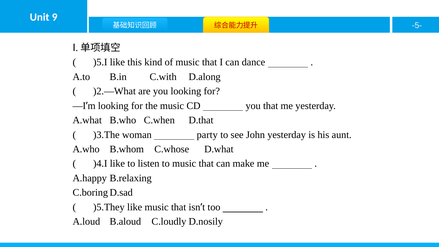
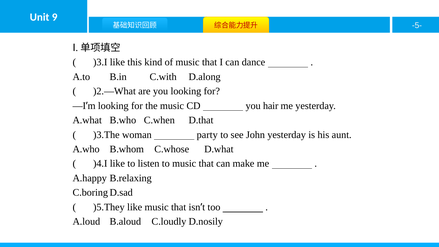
)5.I: )5.I -> )3.I
you that: that -> hair
